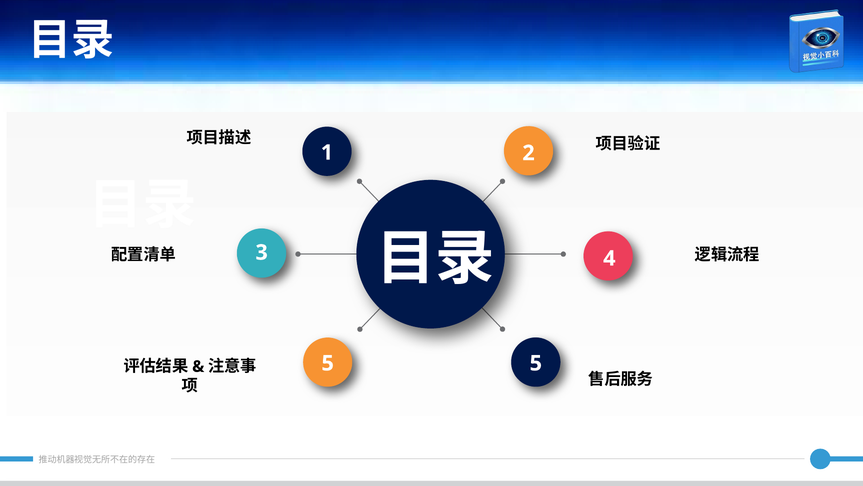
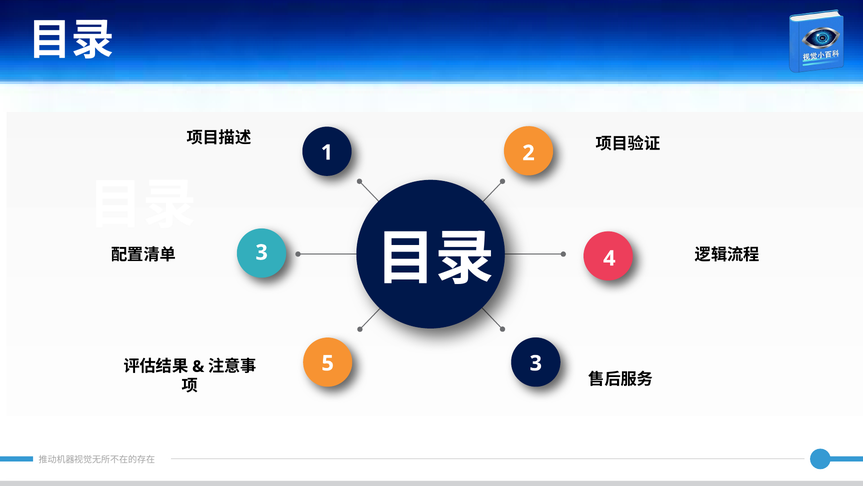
5 5: 5 -> 3
